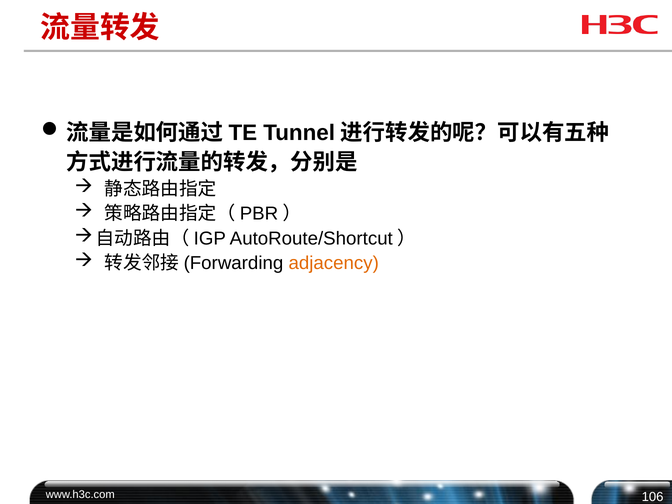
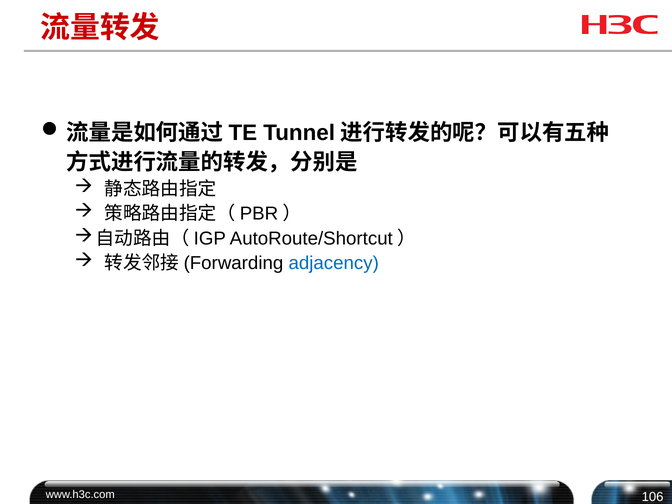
adjacency colour: orange -> blue
